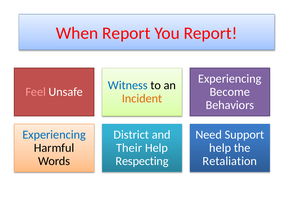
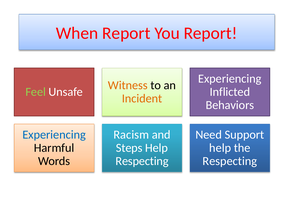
Witness colour: blue -> orange
Feel colour: pink -> light green
Become: Become -> Inflicted
District: District -> Racism
Their: Their -> Steps
Retaliation at (230, 161): Retaliation -> Respecting
